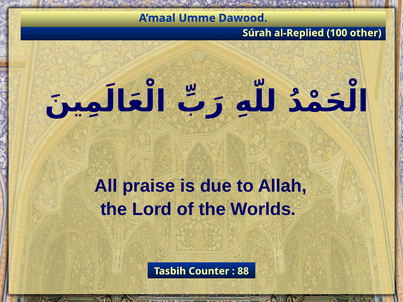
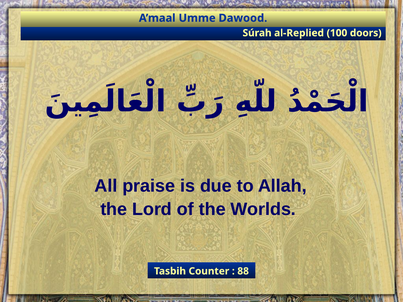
other: other -> doors
